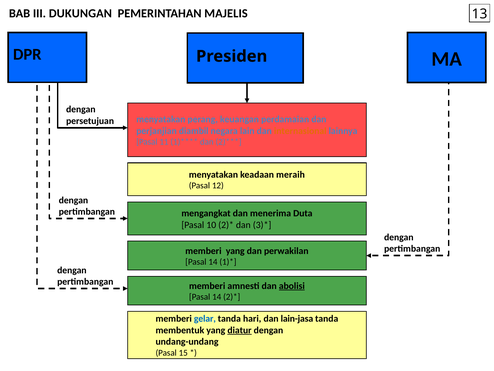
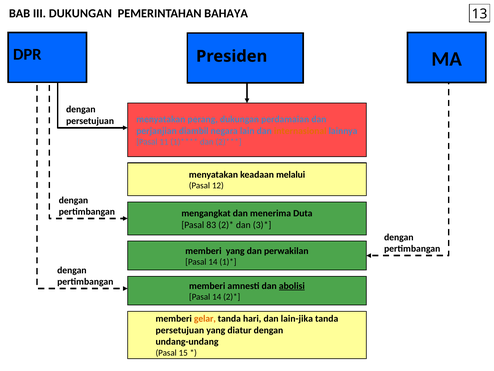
MAJELIS: MAJELIS -> BAHAYA
perang keuangan: keuangan -> dukungan
meraih: meraih -> melalui
10: 10 -> 83
gelar colour: blue -> orange
lain-jasa: lain-jasa -> lain-jika
membentuk at (180, 330): membentuk -> persetujuan
diatur underline: present -> none
